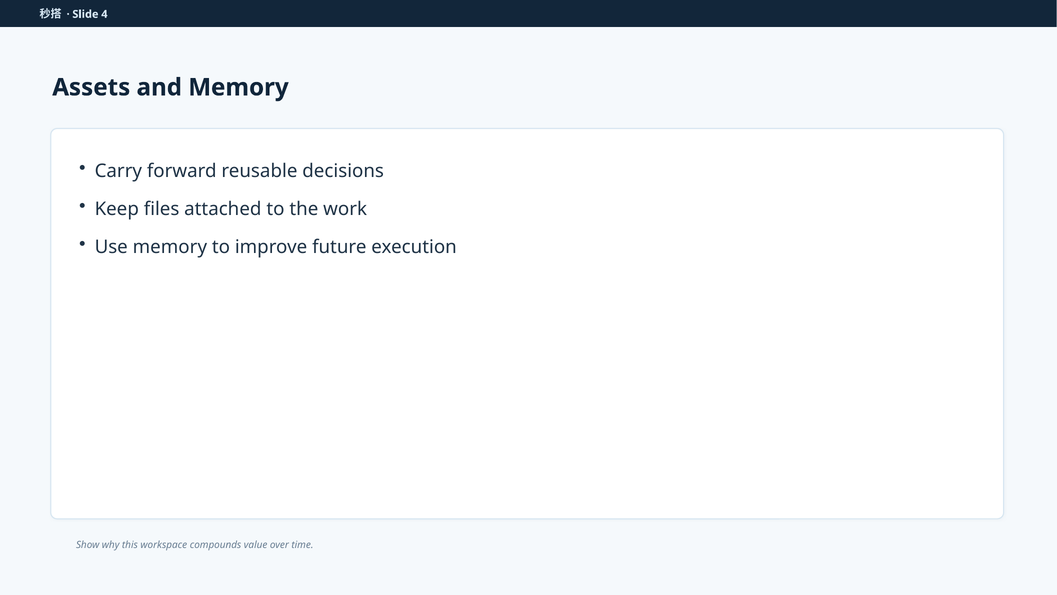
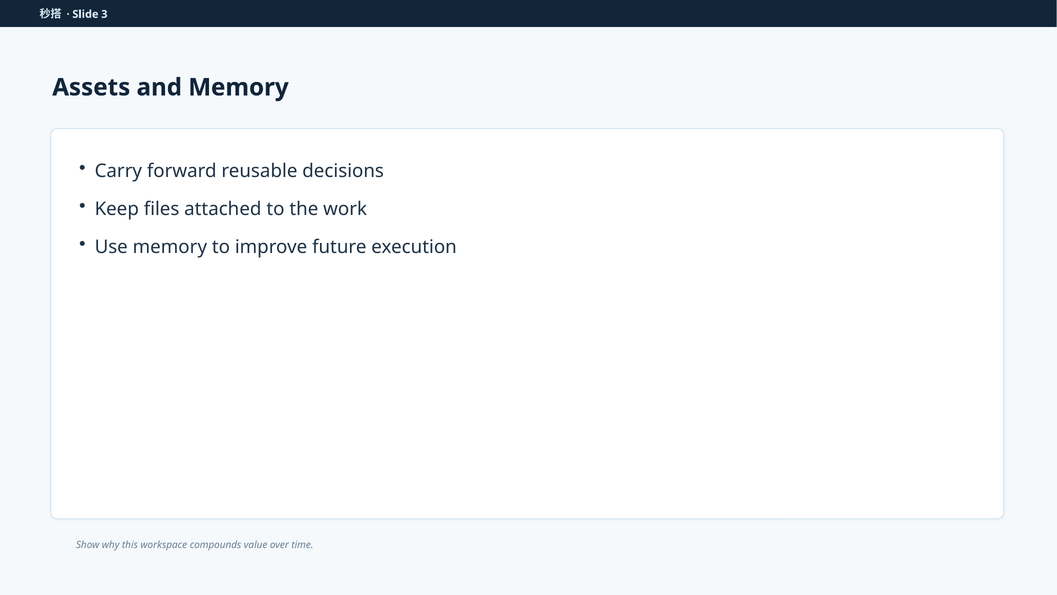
4: 4 -> 3
